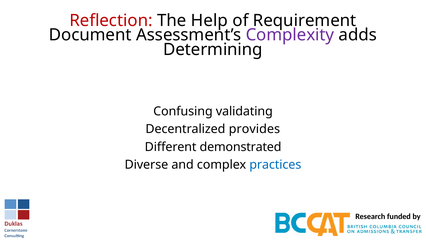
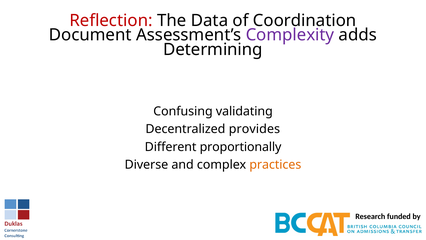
Help: Help -> Data
Requirement: Requirement -> Coordination
demonstrated: demonstrated -> proportionally
practices colour: blue -> orange
